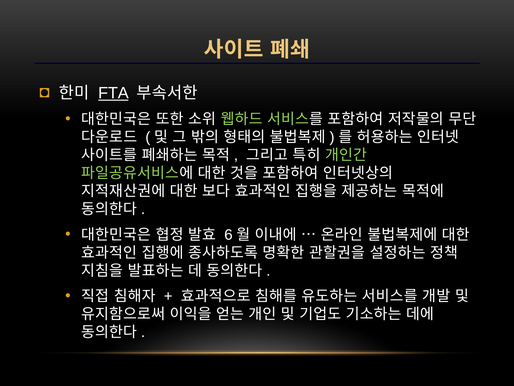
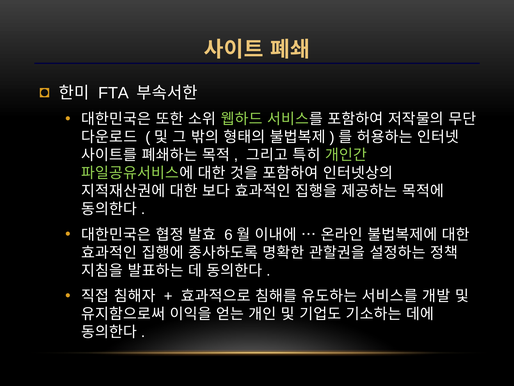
FTA underline: present -> none
